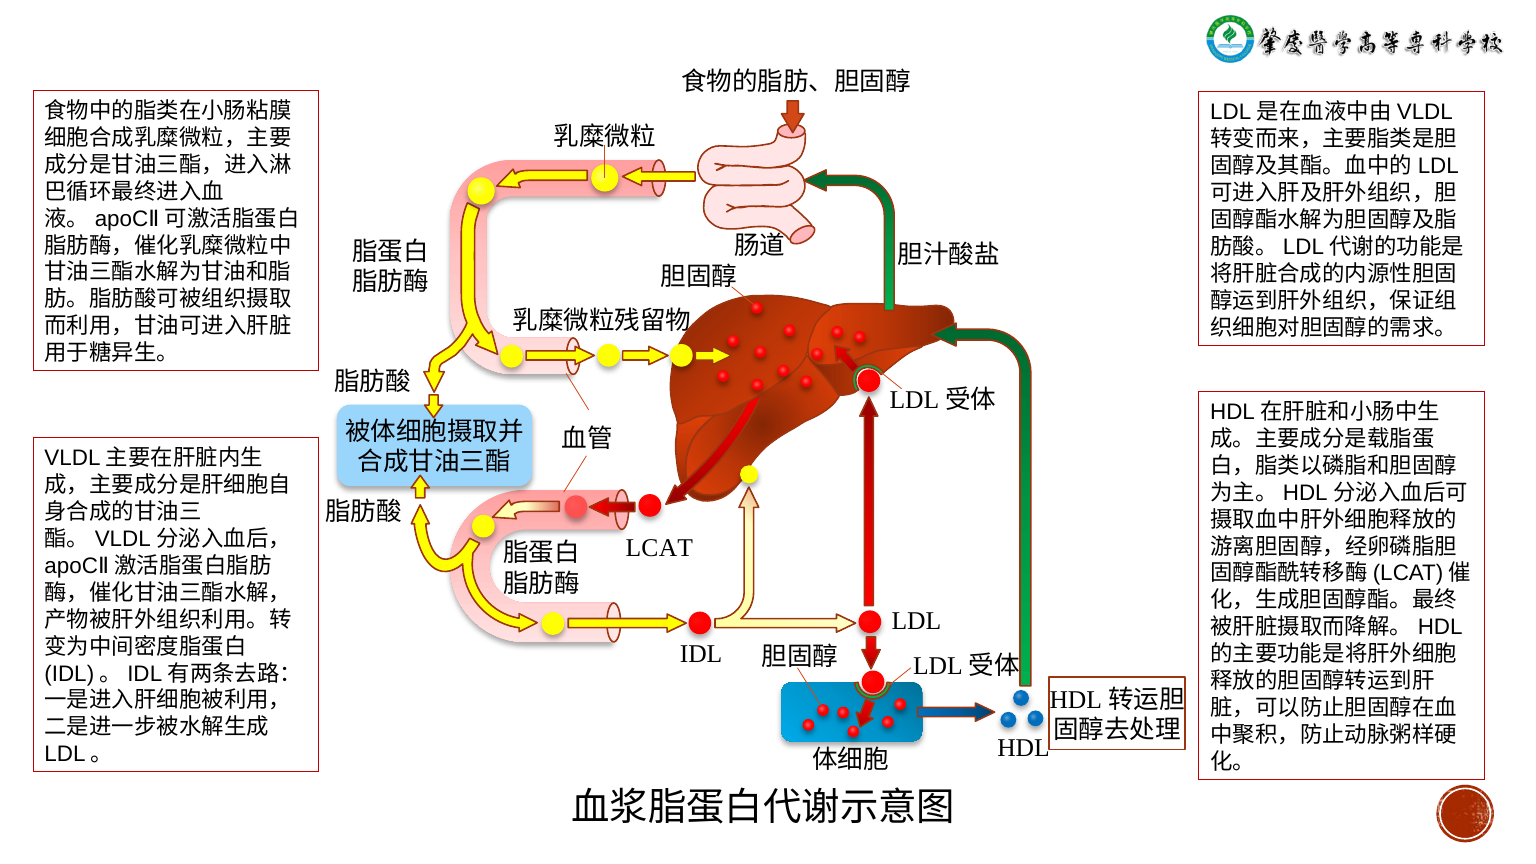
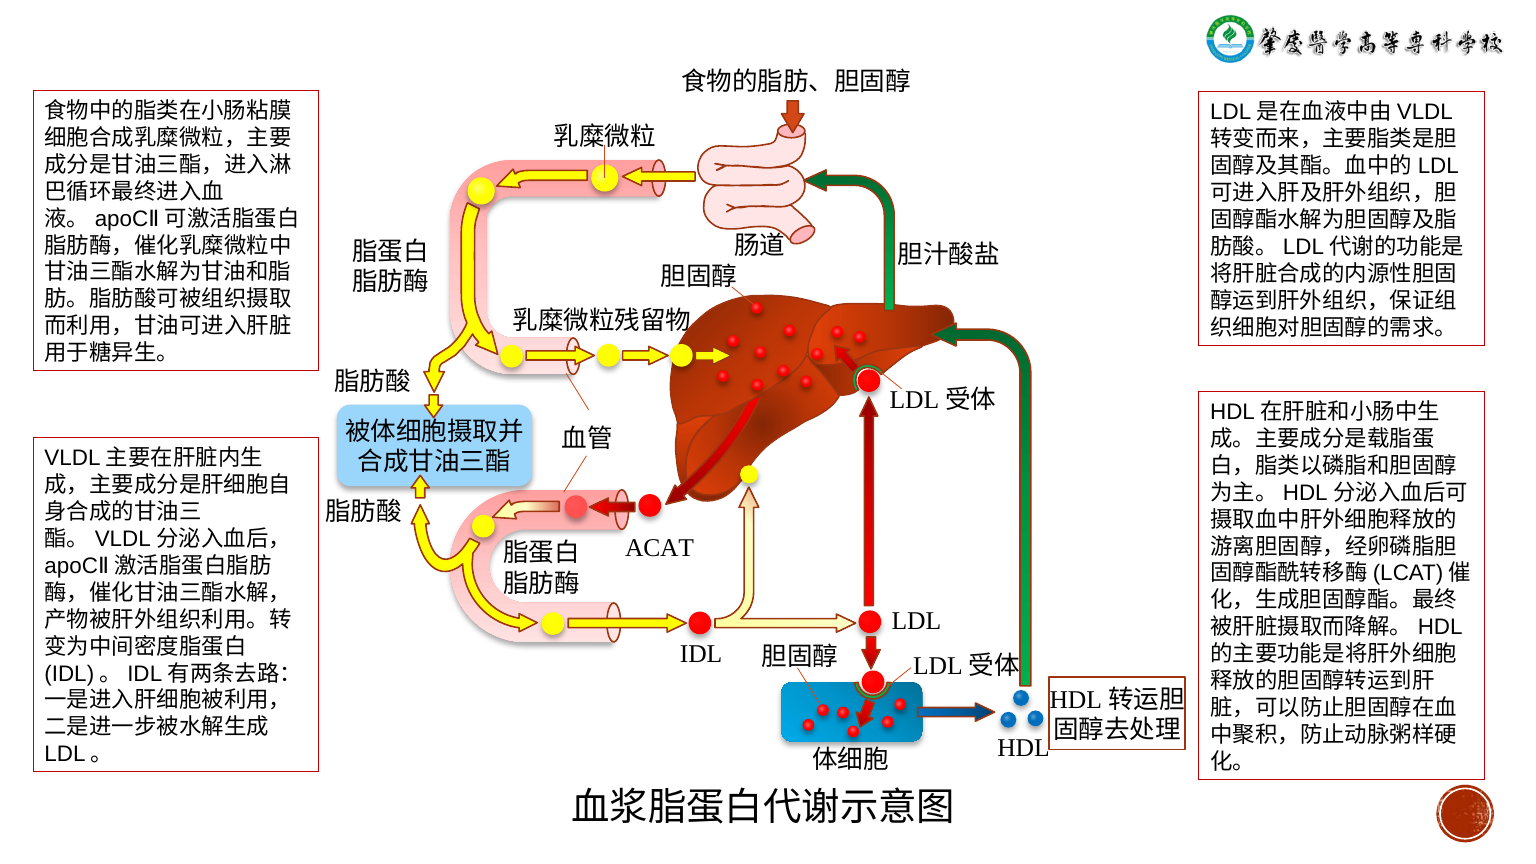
LCAT: LCAT -> ACAT
